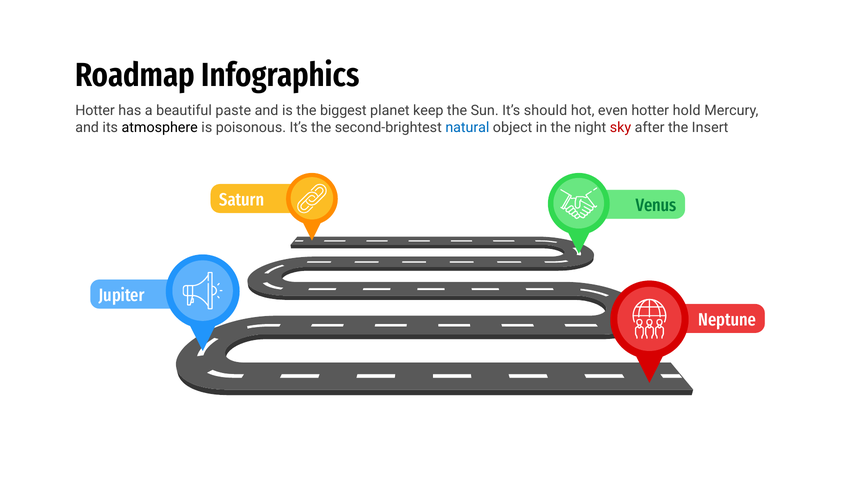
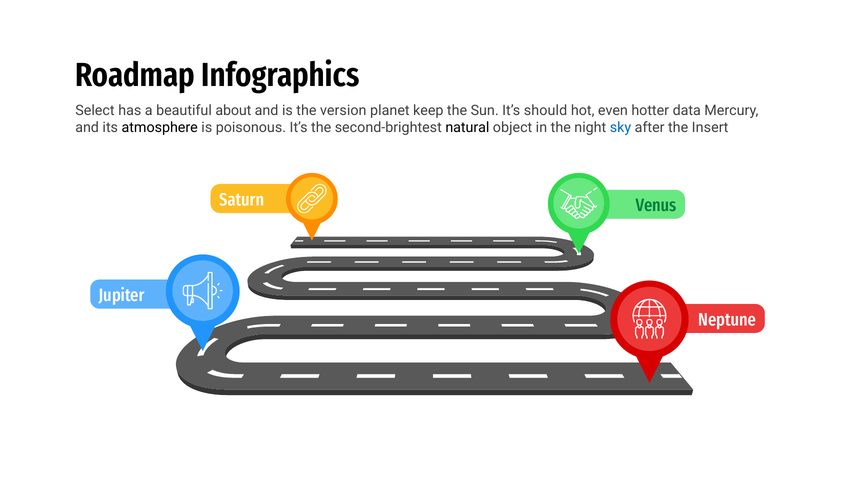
Hotter at (95, 111): Hotter -> Select
paste: paste -> about
biggest: biggest -> version
hold: hold -> data
natural colour: blue -> black
sky colour: red -> blue
